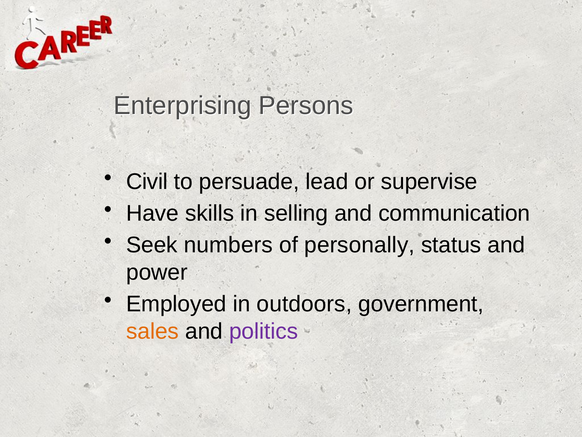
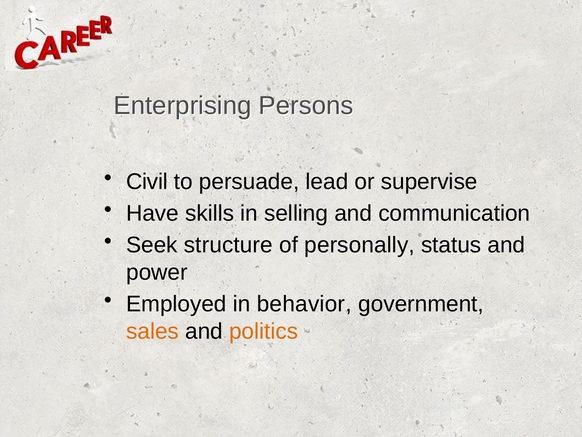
numbers: numbers -> structure
outdoors: outdoors -> behavior
politics colour: purple -> orange
